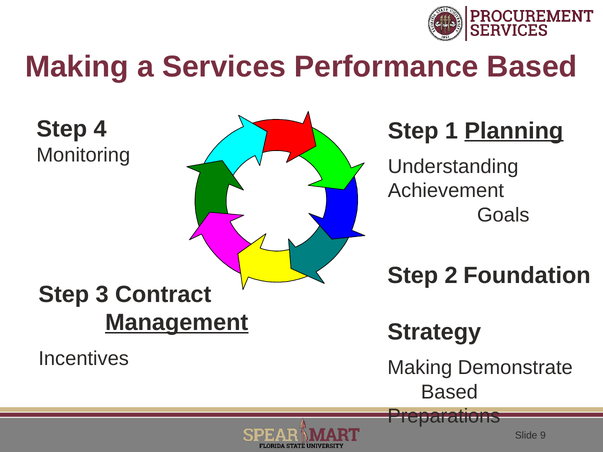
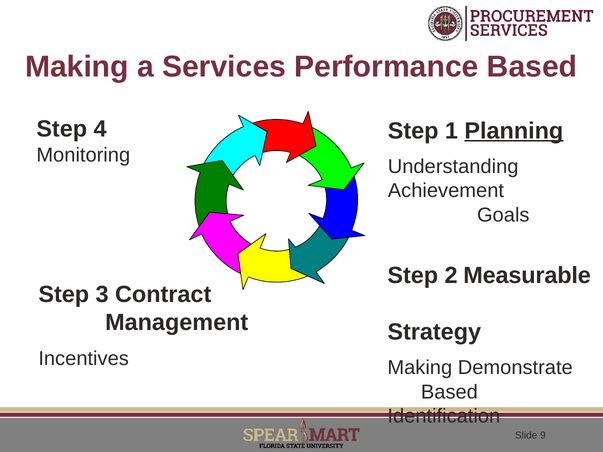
Foundation: Foundation -> Measurable
Management underline: present -> none
Preparations: Preparations -> Identification
